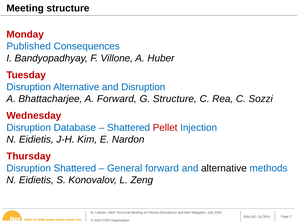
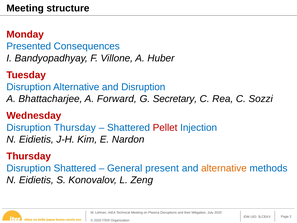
Published: Published -> Presented
G Structure: Structure -> Secretary
Disruption Database: Database -> Thursday
General forward: forward -> present
alternative at (224, 168) colour: black -> orange
